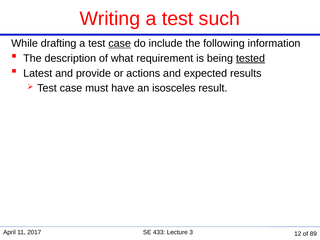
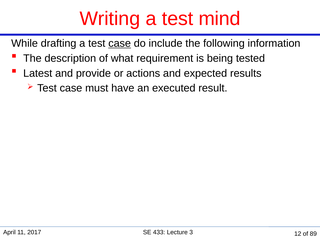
such: such -> mind
tested underline: present -> none
isosceles: isosceles -> executed
